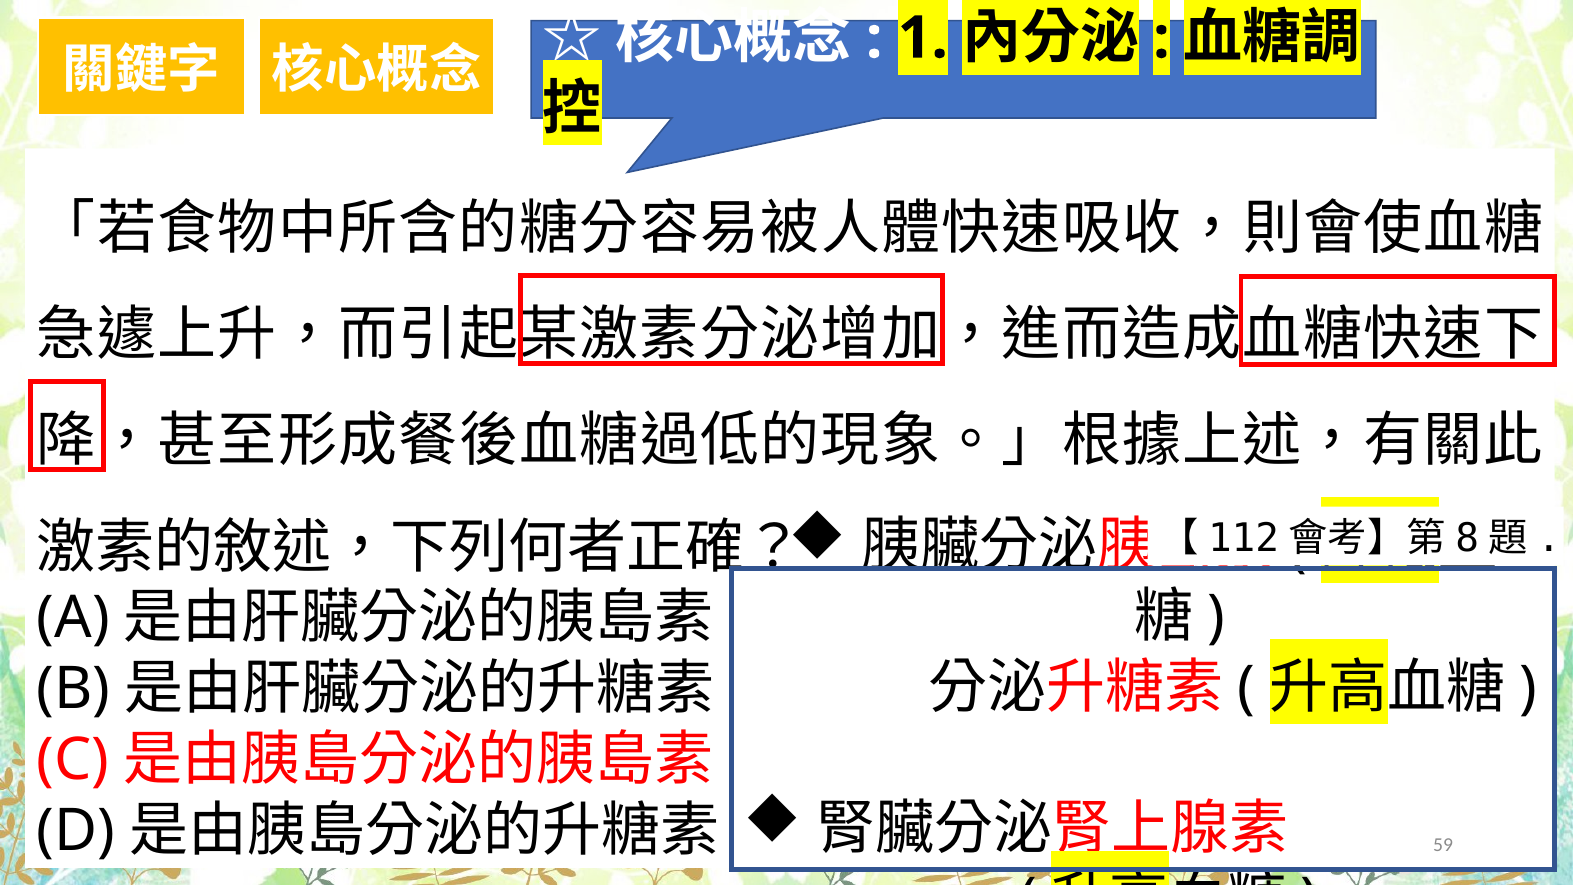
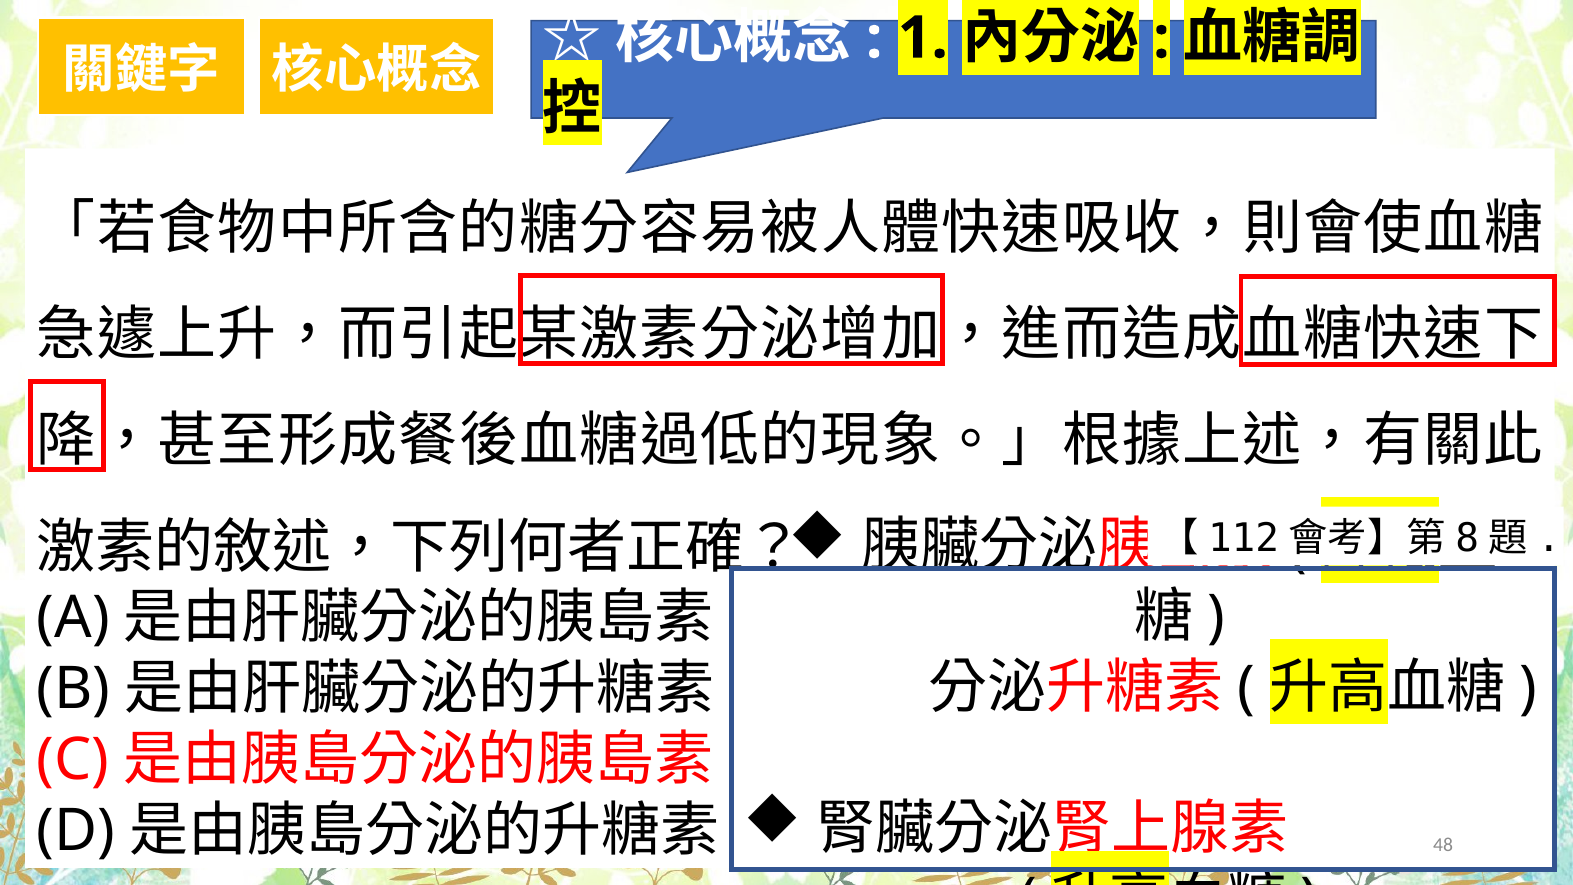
59: 59 -> 48
